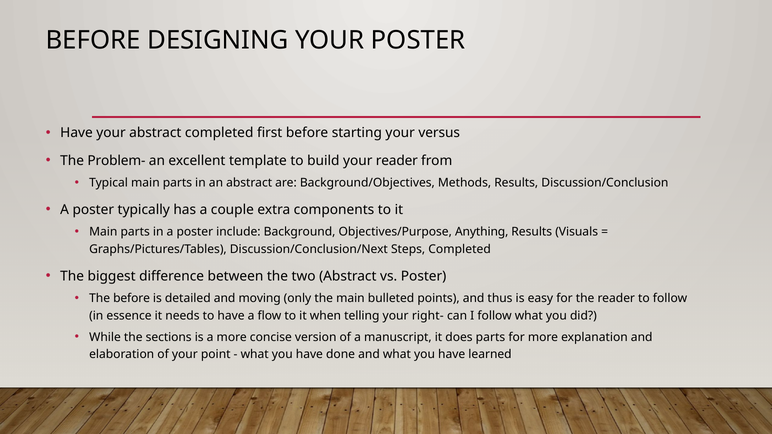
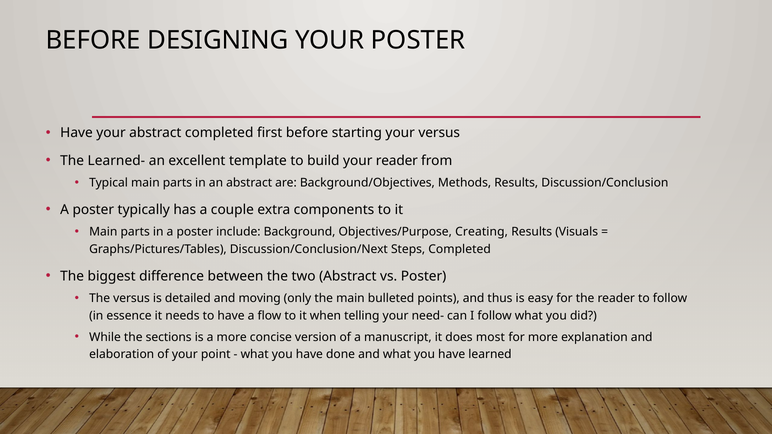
Problem-: Problem- -> Learned-
Anything: Anything -> Creating
The before: before -> versus
right-: right- -> need-
does parts: parts -> most
